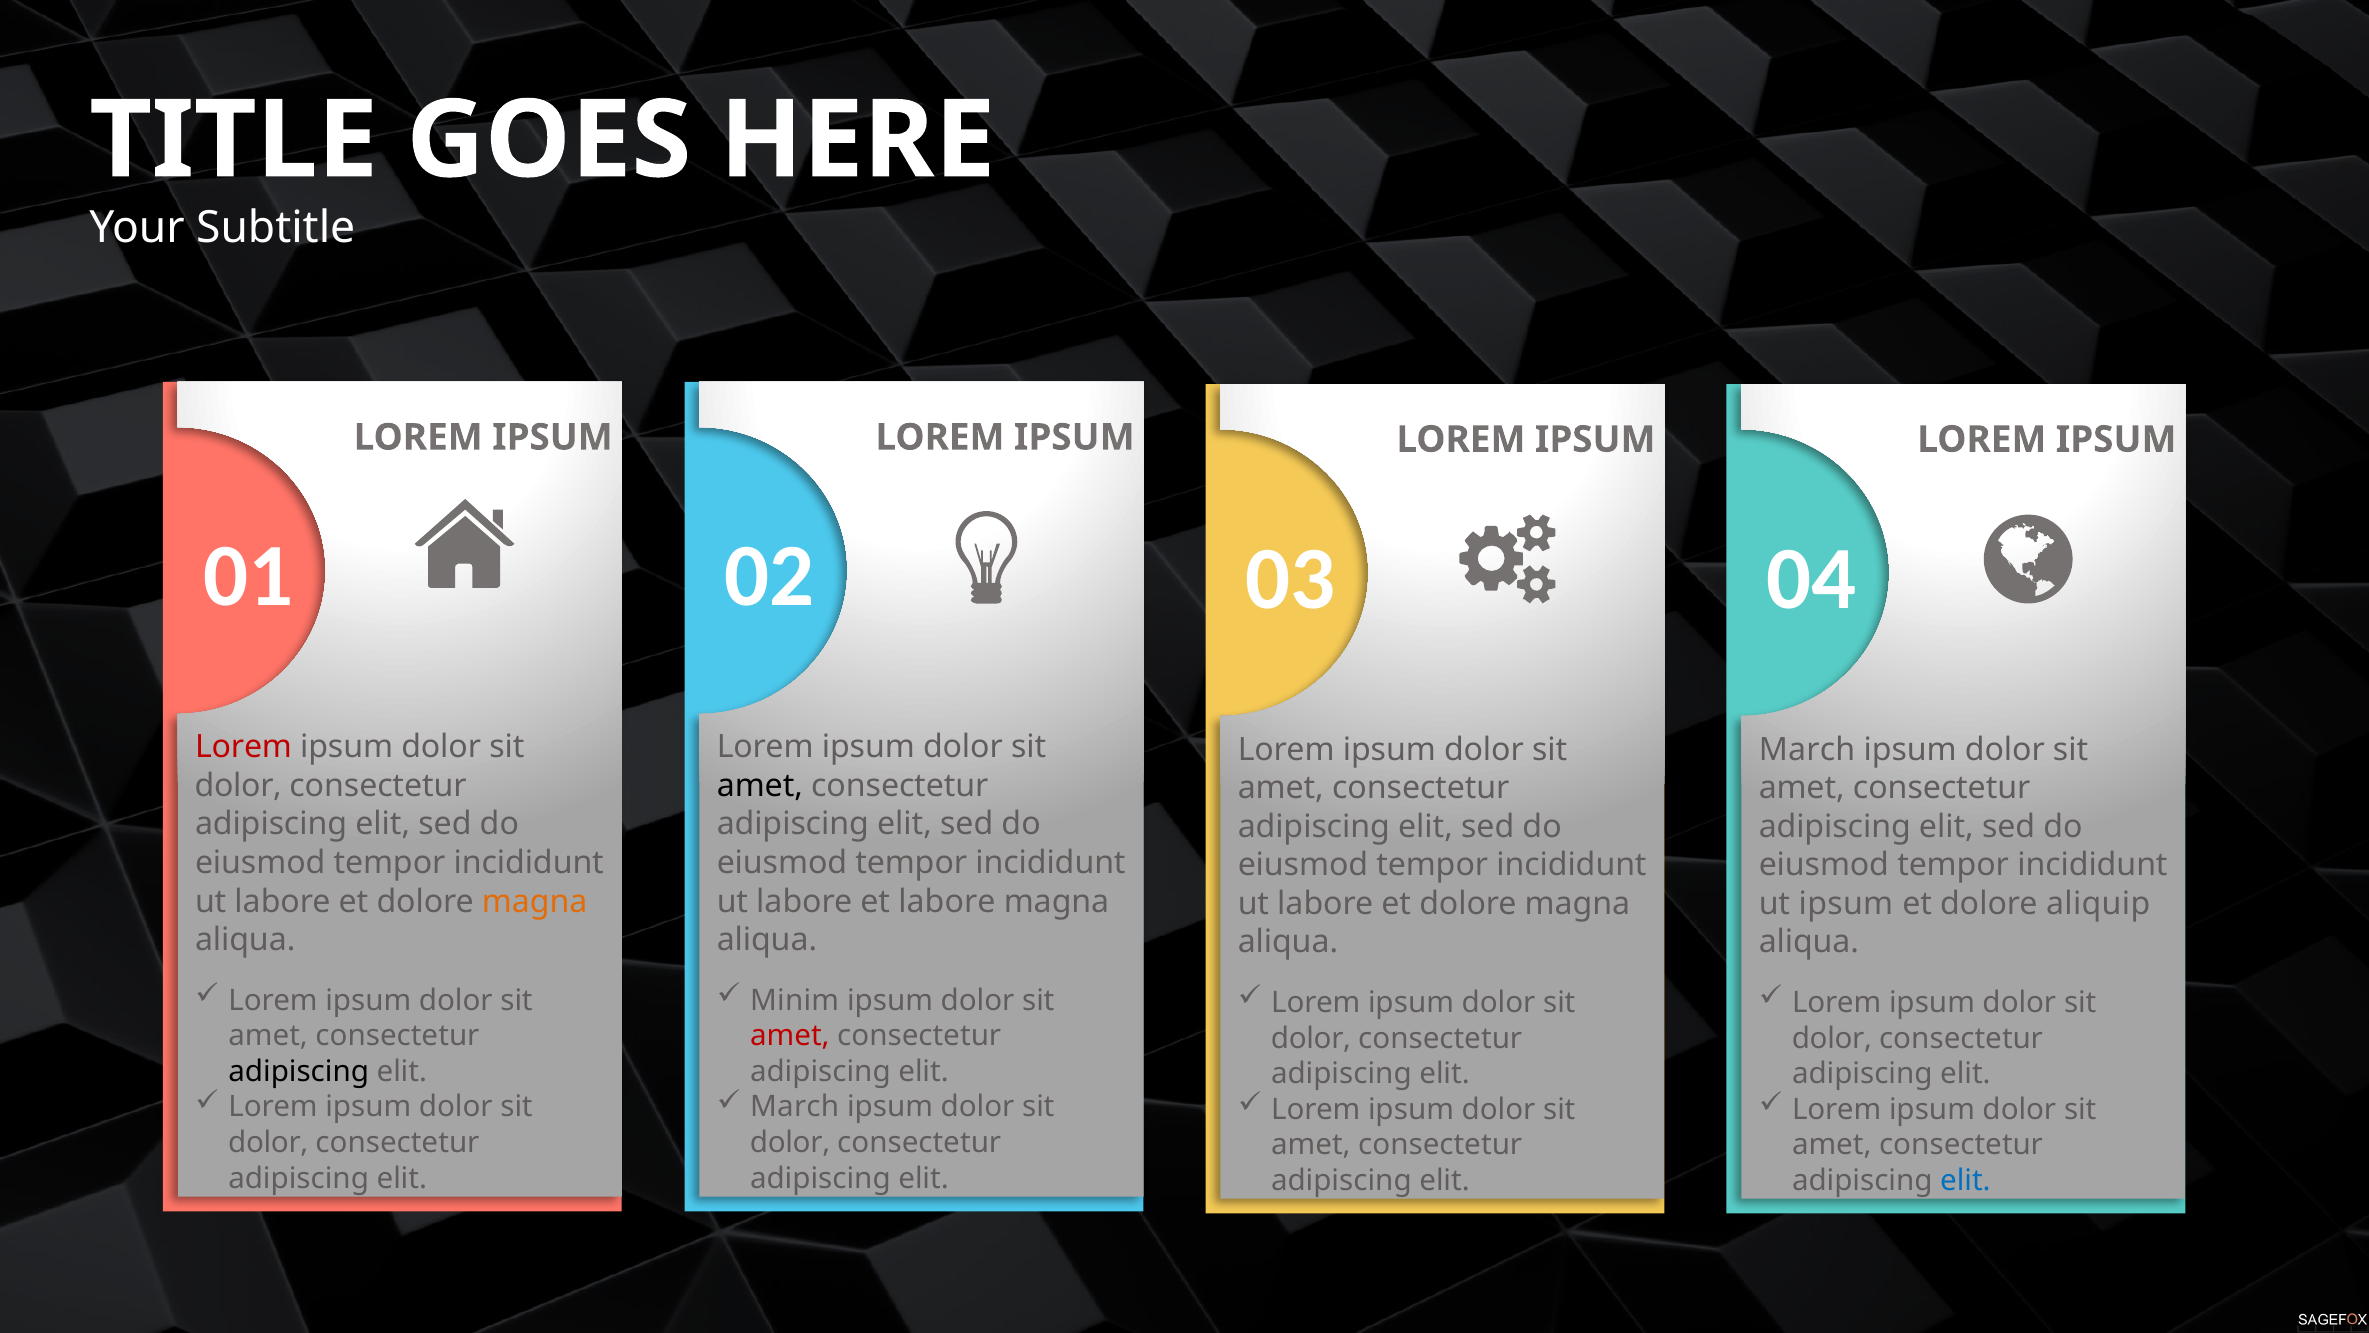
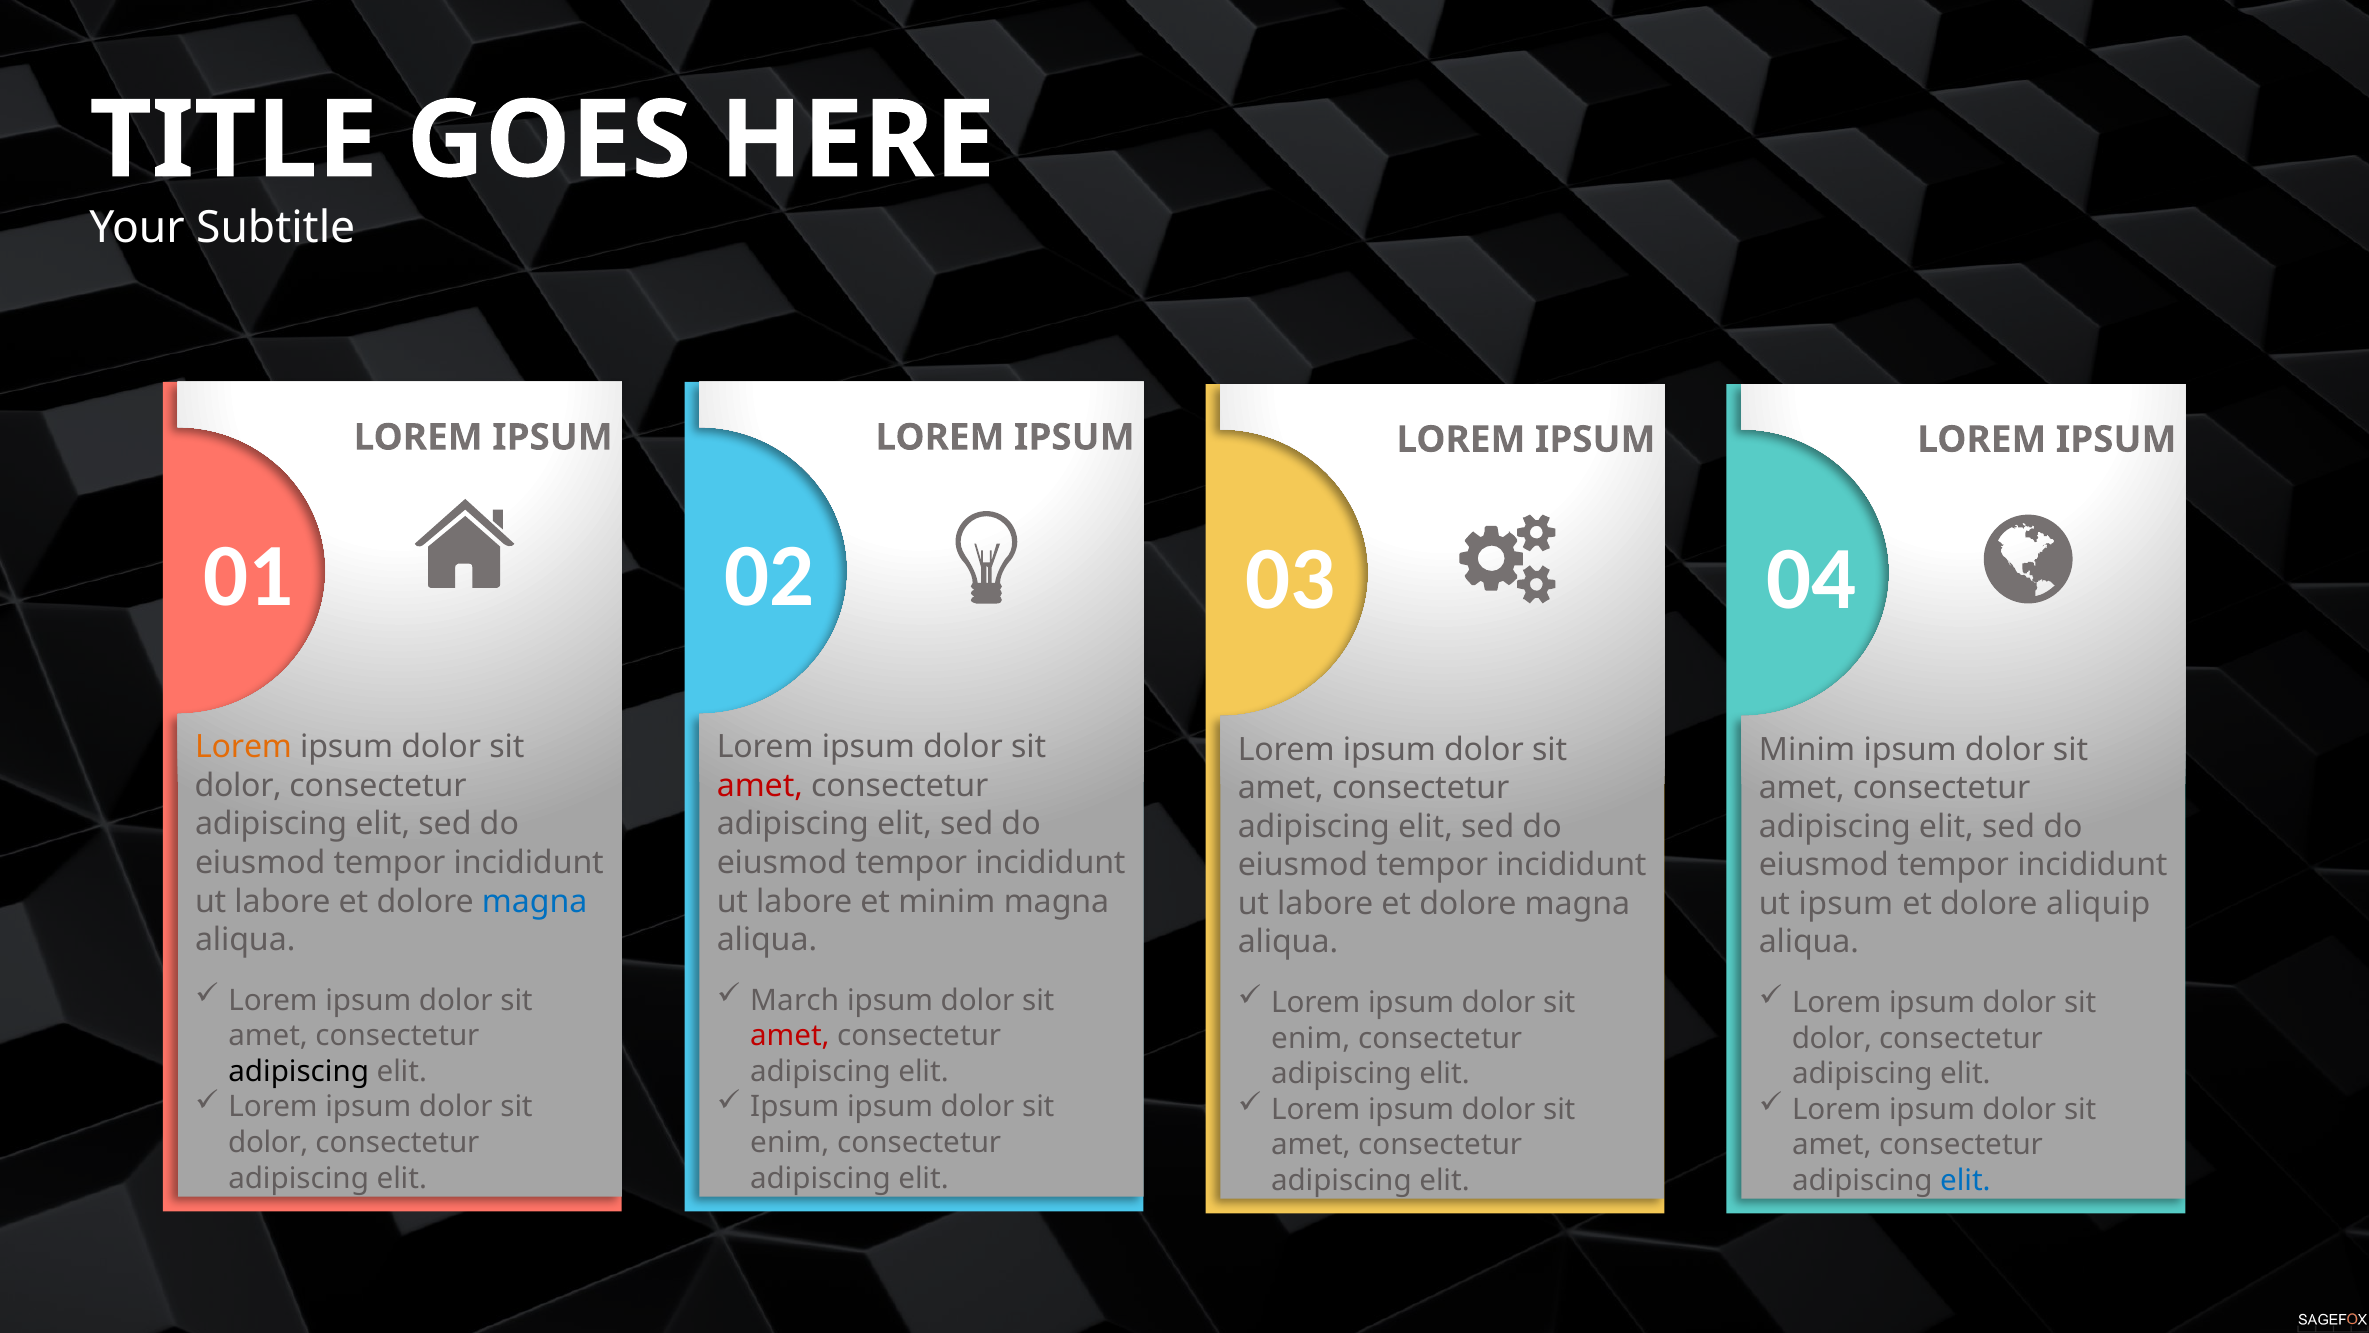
Lorem at (244, 747) colour: red -> orange
March at (1807, 749): March -> Minim
amet at (760, 786) colour: black -> red
magna at (535, 901) colour: orange -> blue
et labore: labore -> minim
Minim: Minim -> March
dolor at (1311, 1038): dolor -> enim
March at (795, 1107): March -> Ipsum
dolor at (790, 1142): dolor -> enim
